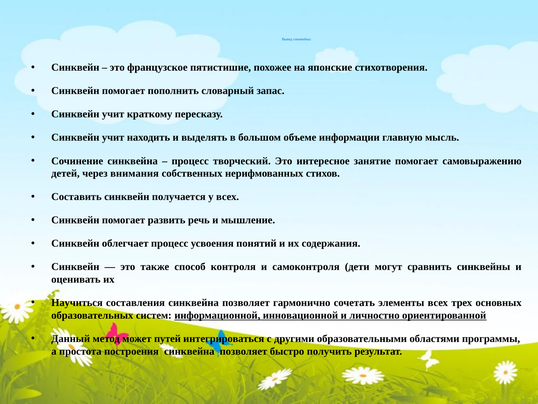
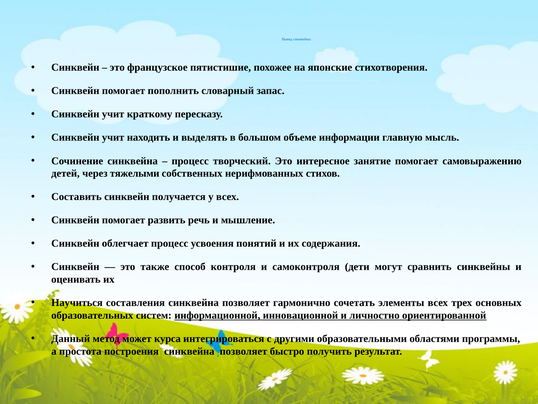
внимания: внимания -> тяжелыми
путей: путей -> курса
